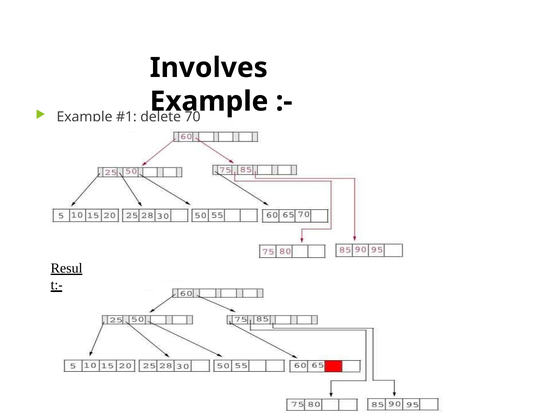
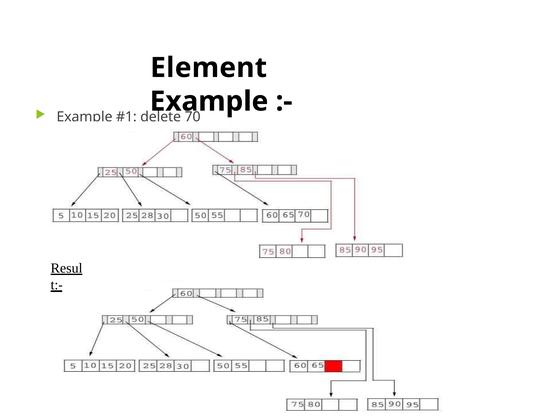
Involves: Involves -> Element
